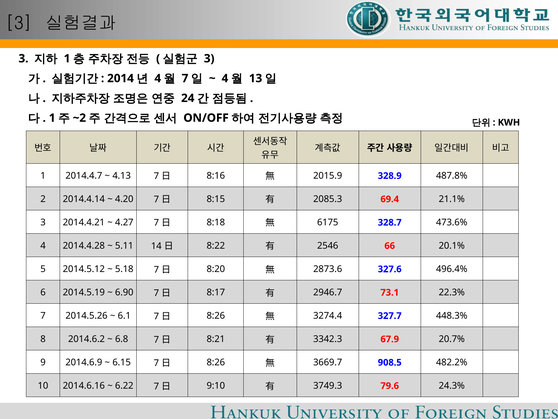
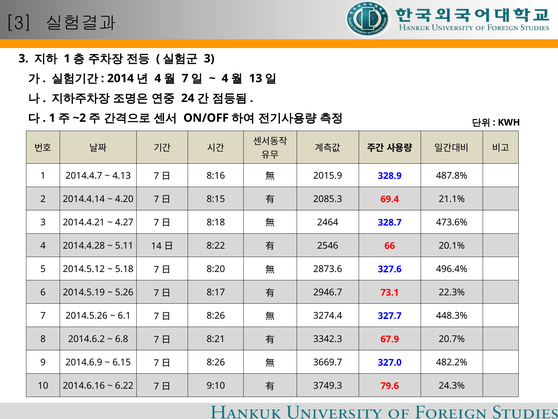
6175: 6175 -> 2464
6.90: 6.90 -> 5.26
908.5: 908.5 -> 327.0
